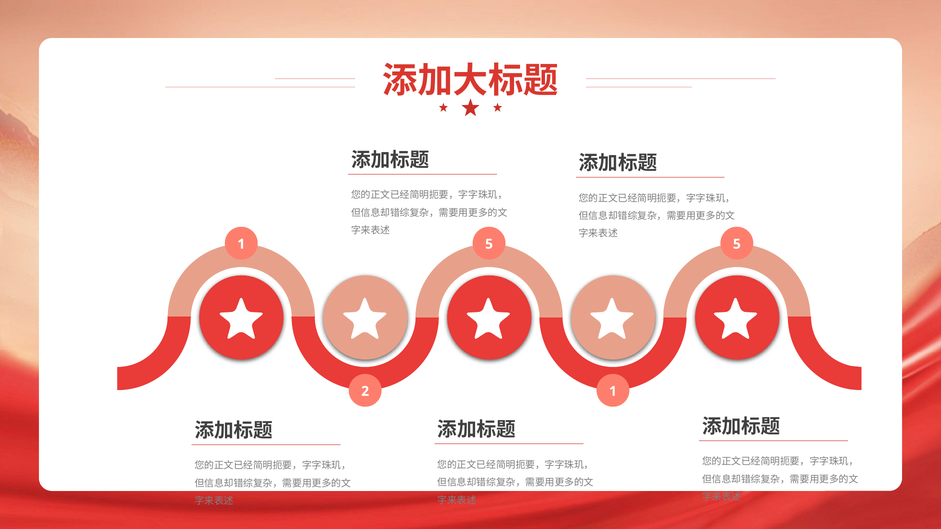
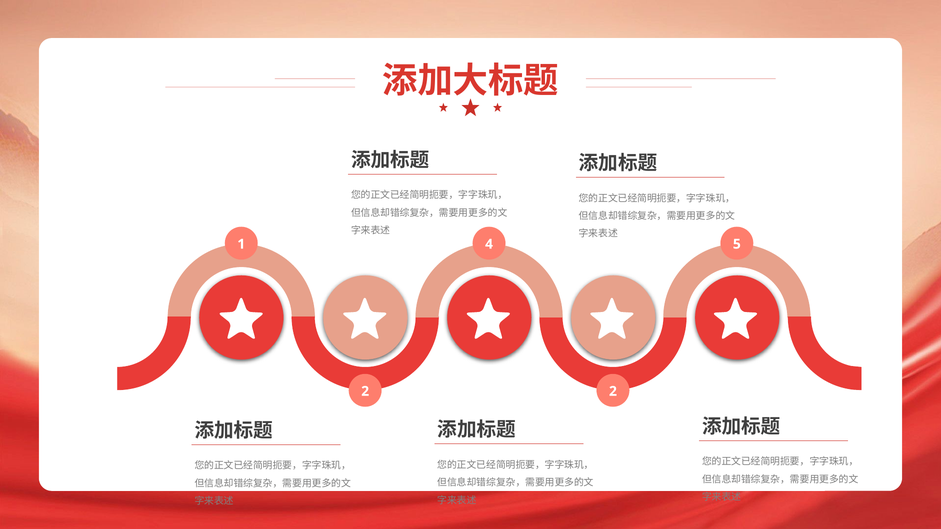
5 at (489, 244): 5 -> 4
2 1: 1 -> 2
